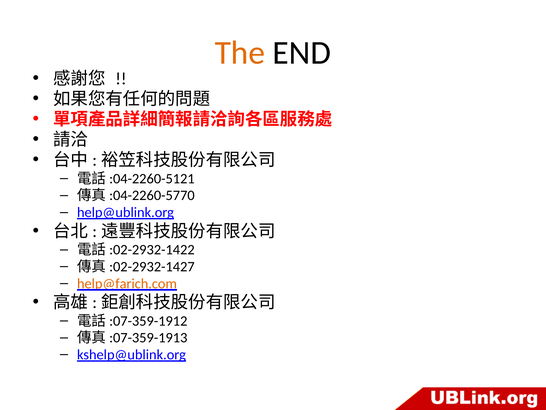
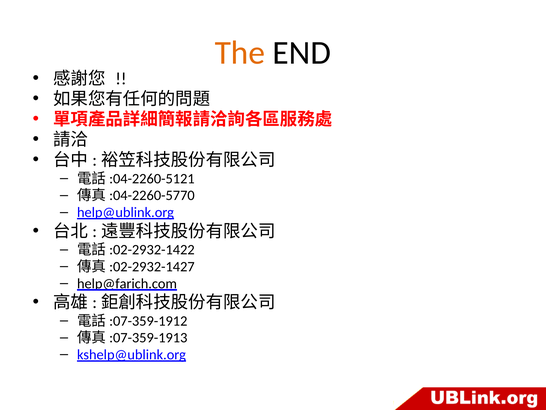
help@farich.com colour: orange -> black
